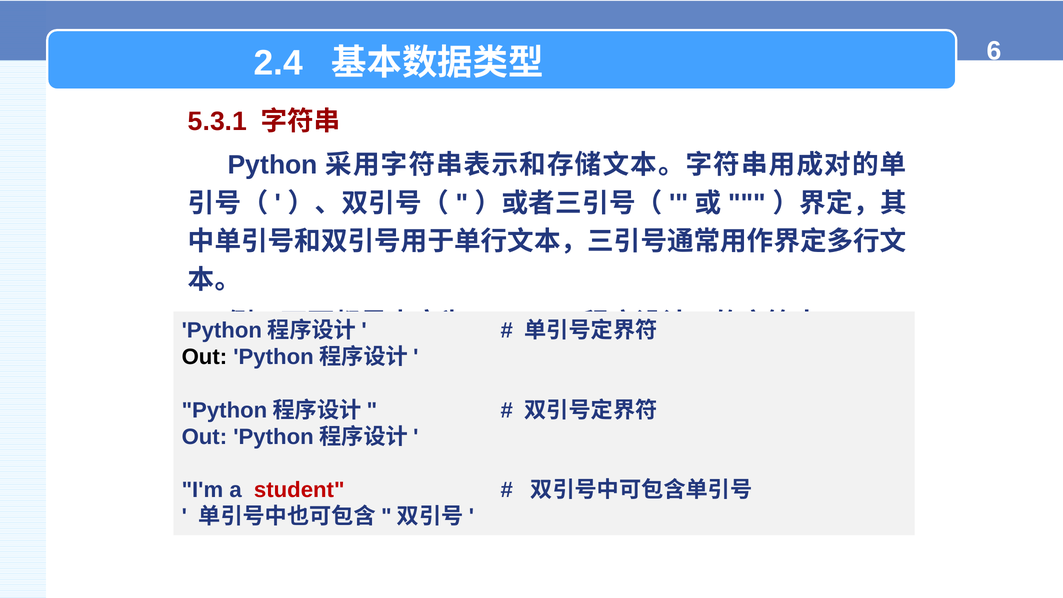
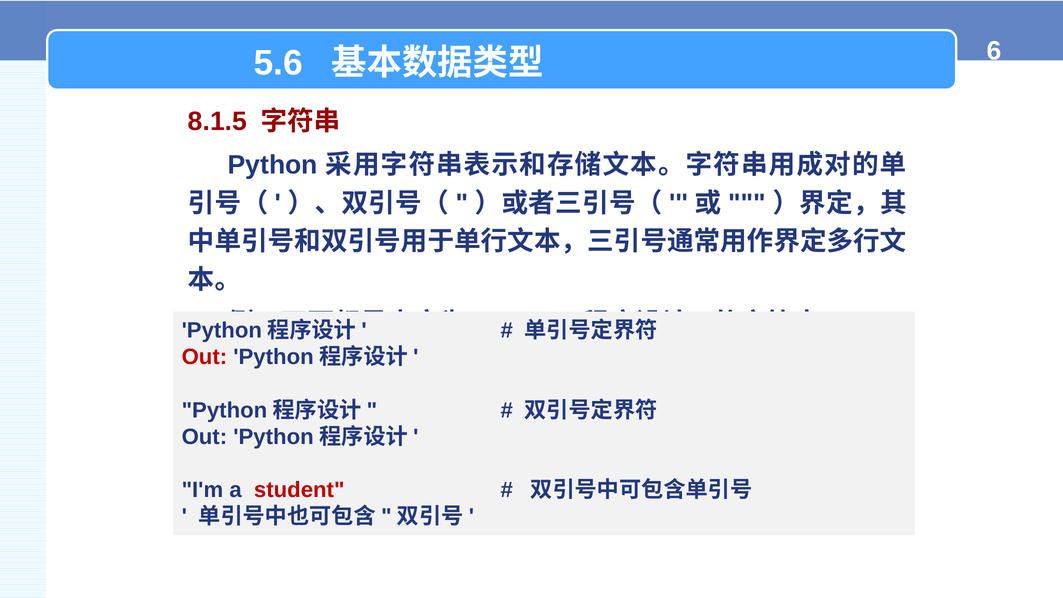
2.4: 2.4 -> 5.6
5.3.1: 5.3.1 -> 8.1.5
Out at (204, 357) colour: black -> red
